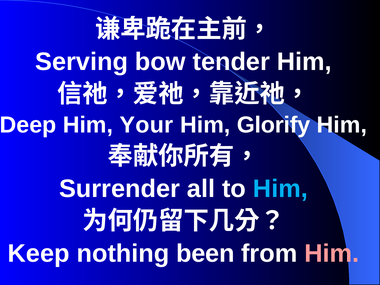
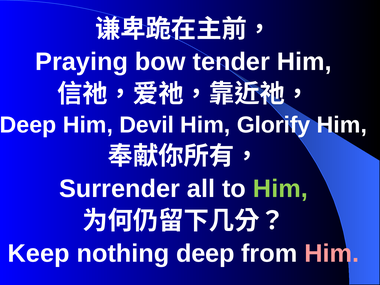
Serving: Serving -> Praying
Your: Your -> Devil
Him at (280, 189) colour: light blue -> light green
nothing been: been -> deep
